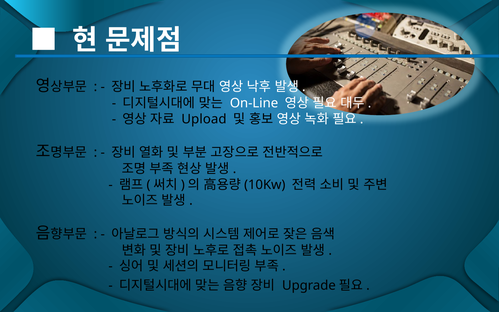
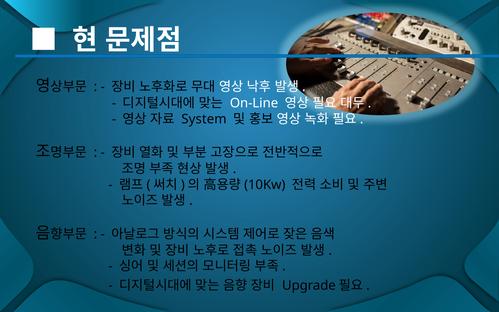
Upload: Upload -> System
